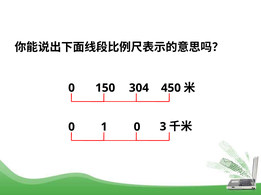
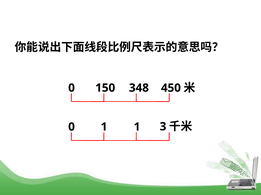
304: 304 -> 348
1 0: 0 -> 1
